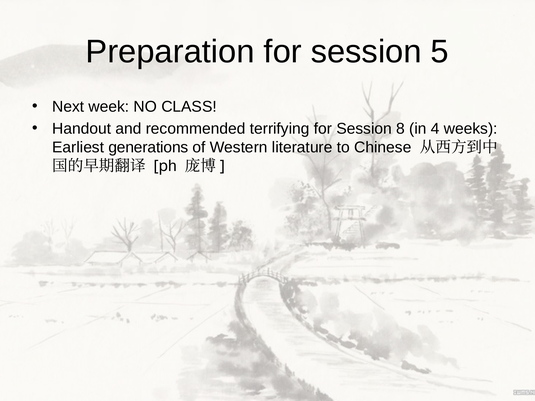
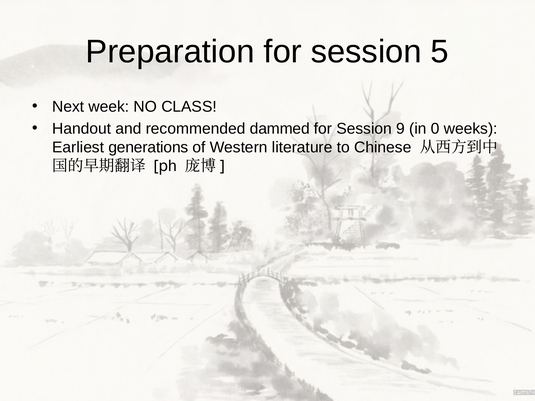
terrifying: terrifying -> dammed
8: 8 -> 9
4: 4 -> 0
